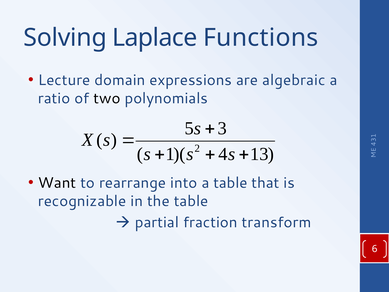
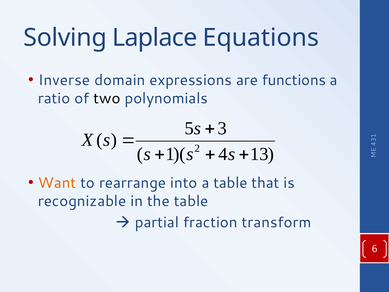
Functions: Functions -> Equations
Lecture: Lecture -> Inverse
algebraic: algebraic -> functions
Want colour: black -> orange
